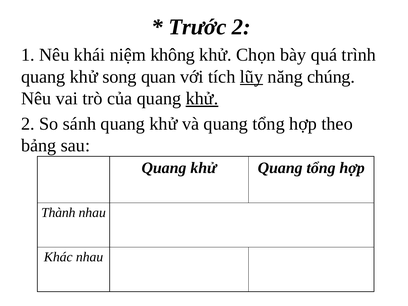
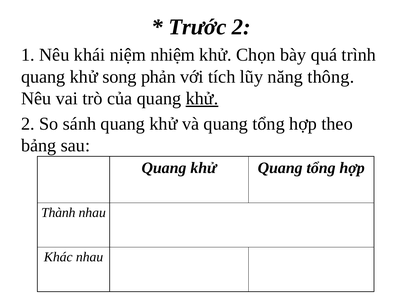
không: không -> nhiệm
quan: quan -> phản
lũy underline: present -> none
chúng: chúng -> thông
